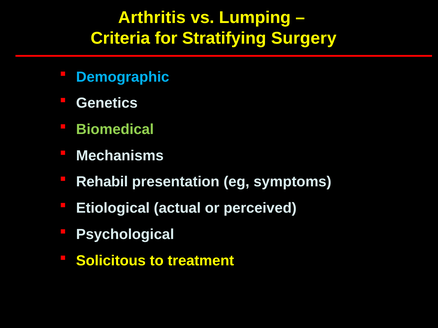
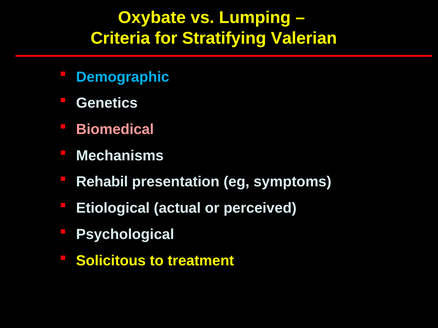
Arthritis: Arthritis -> Oxybate
Surgery: Surgery -> Valerian
Biomedical colour: light green -> pink
